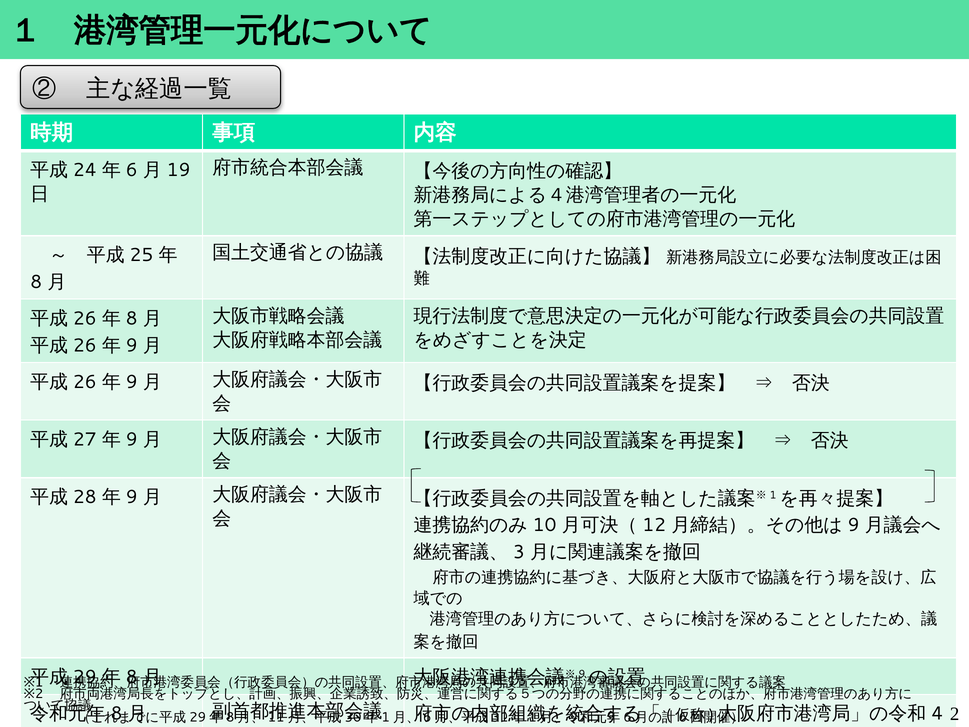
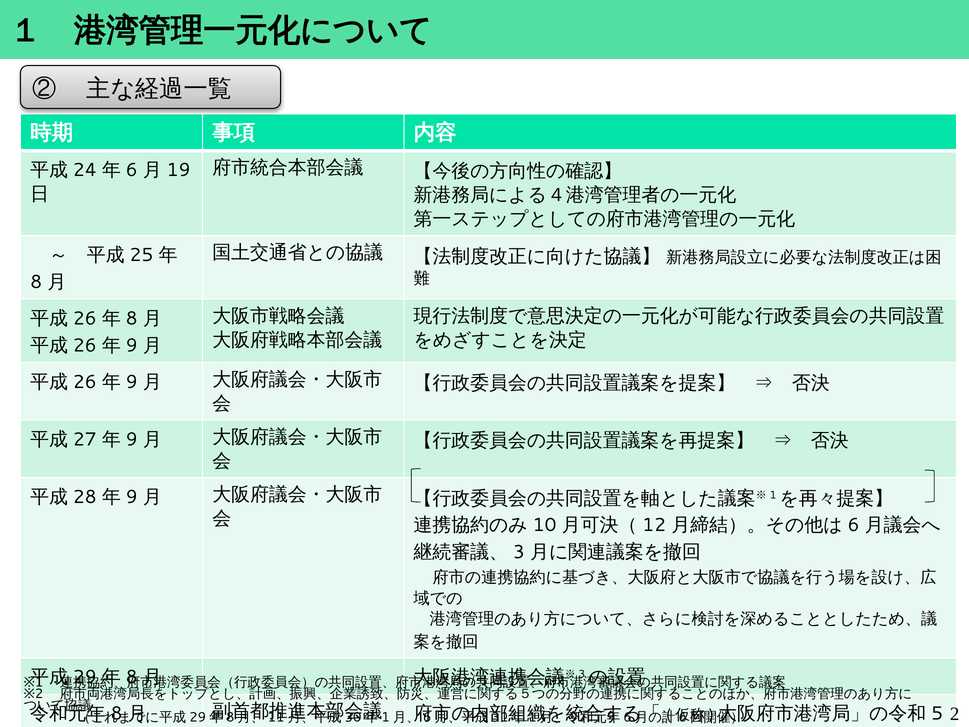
9 at (854, 525): 9 -> 6
9 at (582, 674): 9 -> 3
4: 4 -> 5
